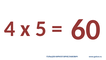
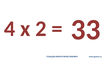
5: 5 -> 2
60: 60 -> 33
